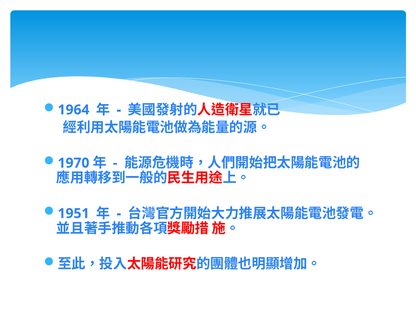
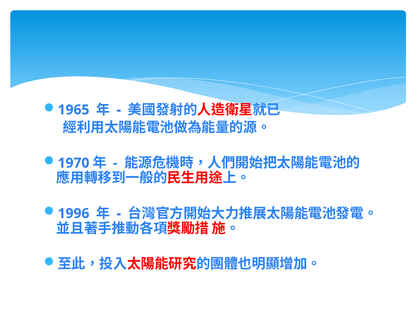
1964: 1964 -> 1965
1951: 1951 -> 1996
